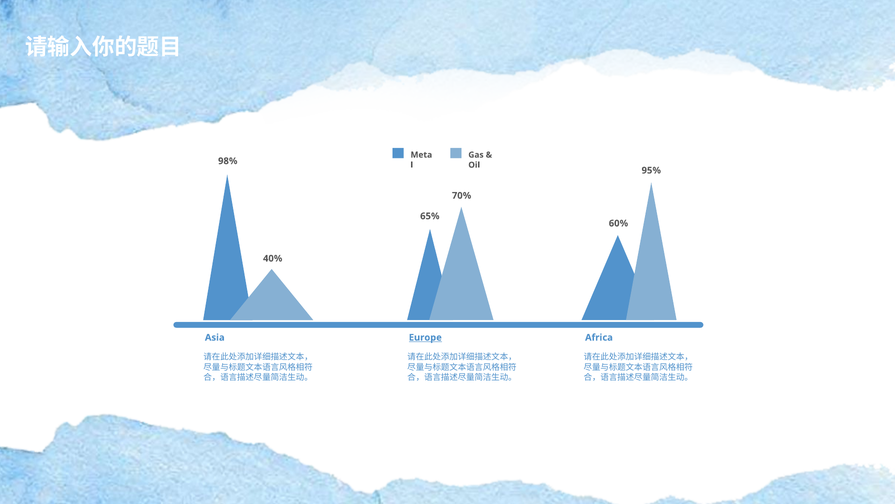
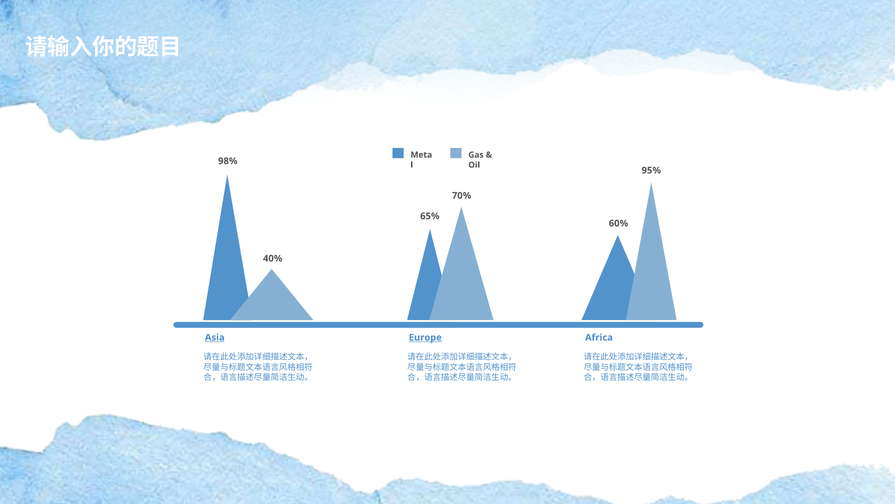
Asia underline: none -> present
